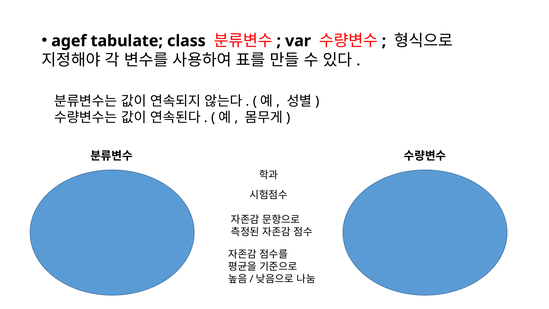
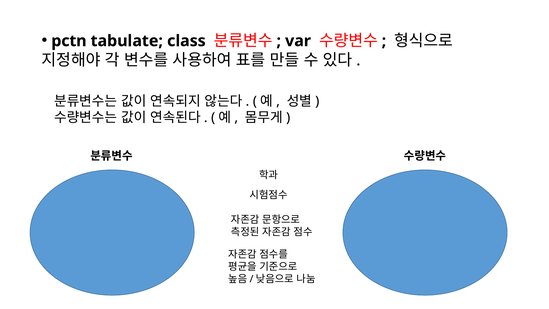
agef: agef -> pctn
